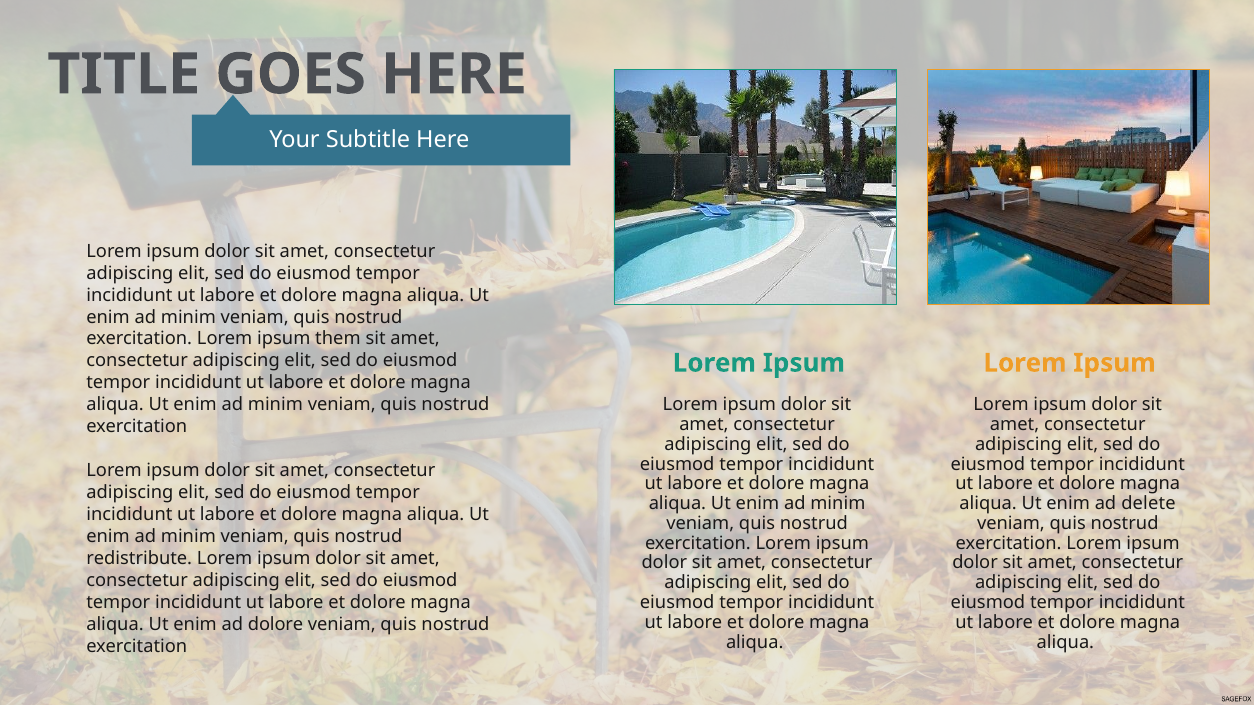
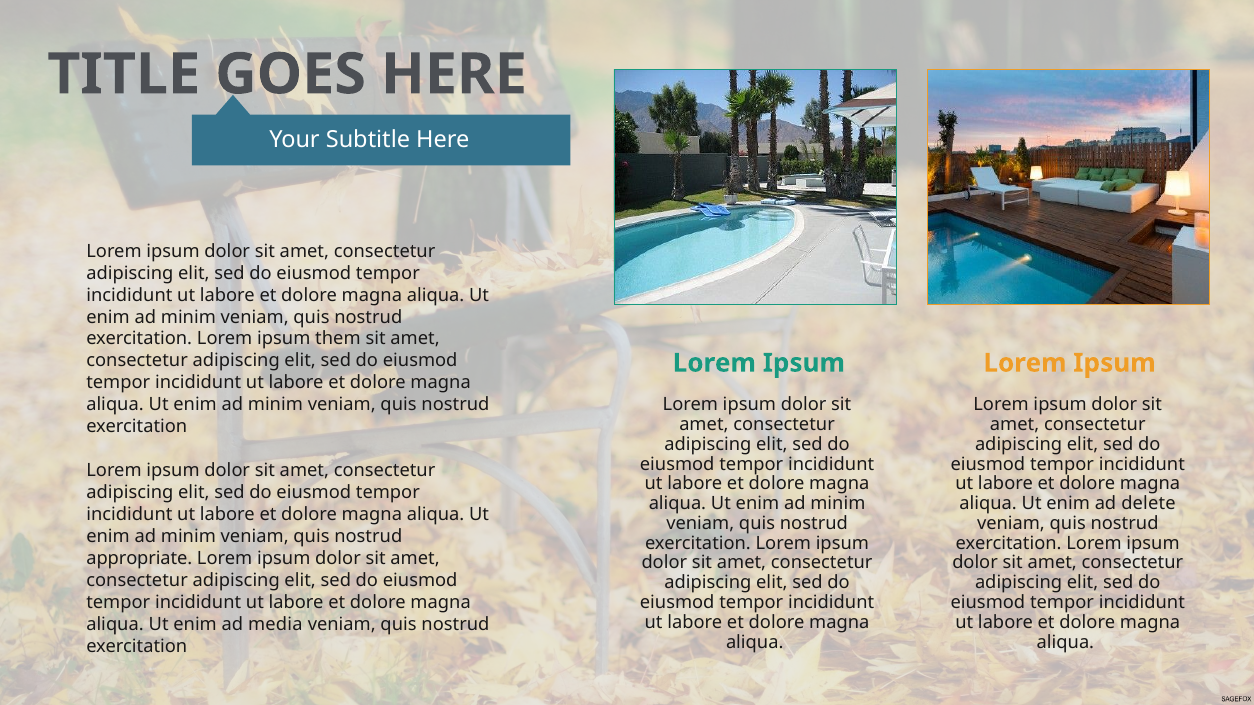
redistribute: redistribute -> appropriate
ad dolore: dolore -> media
